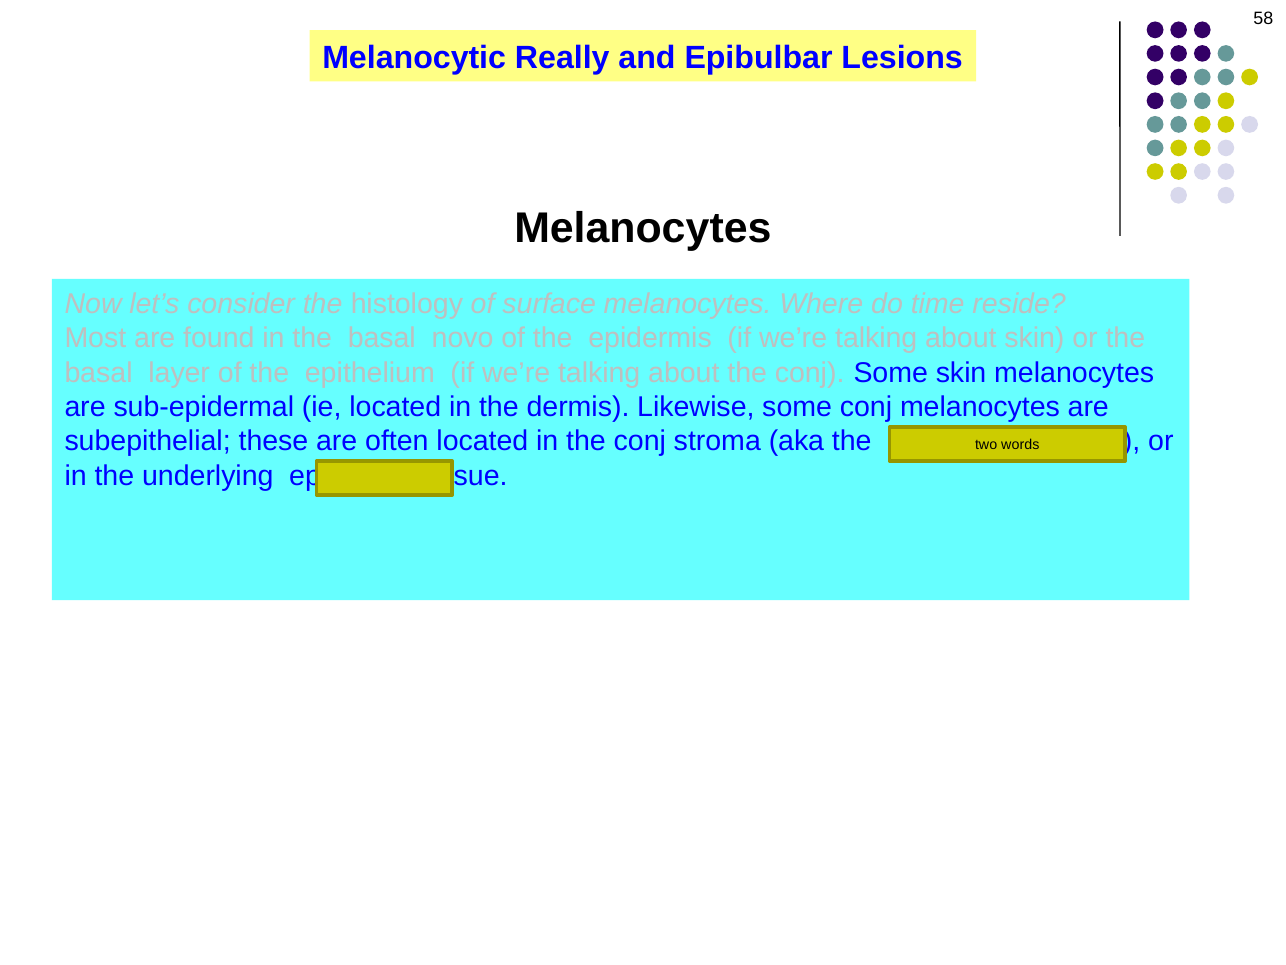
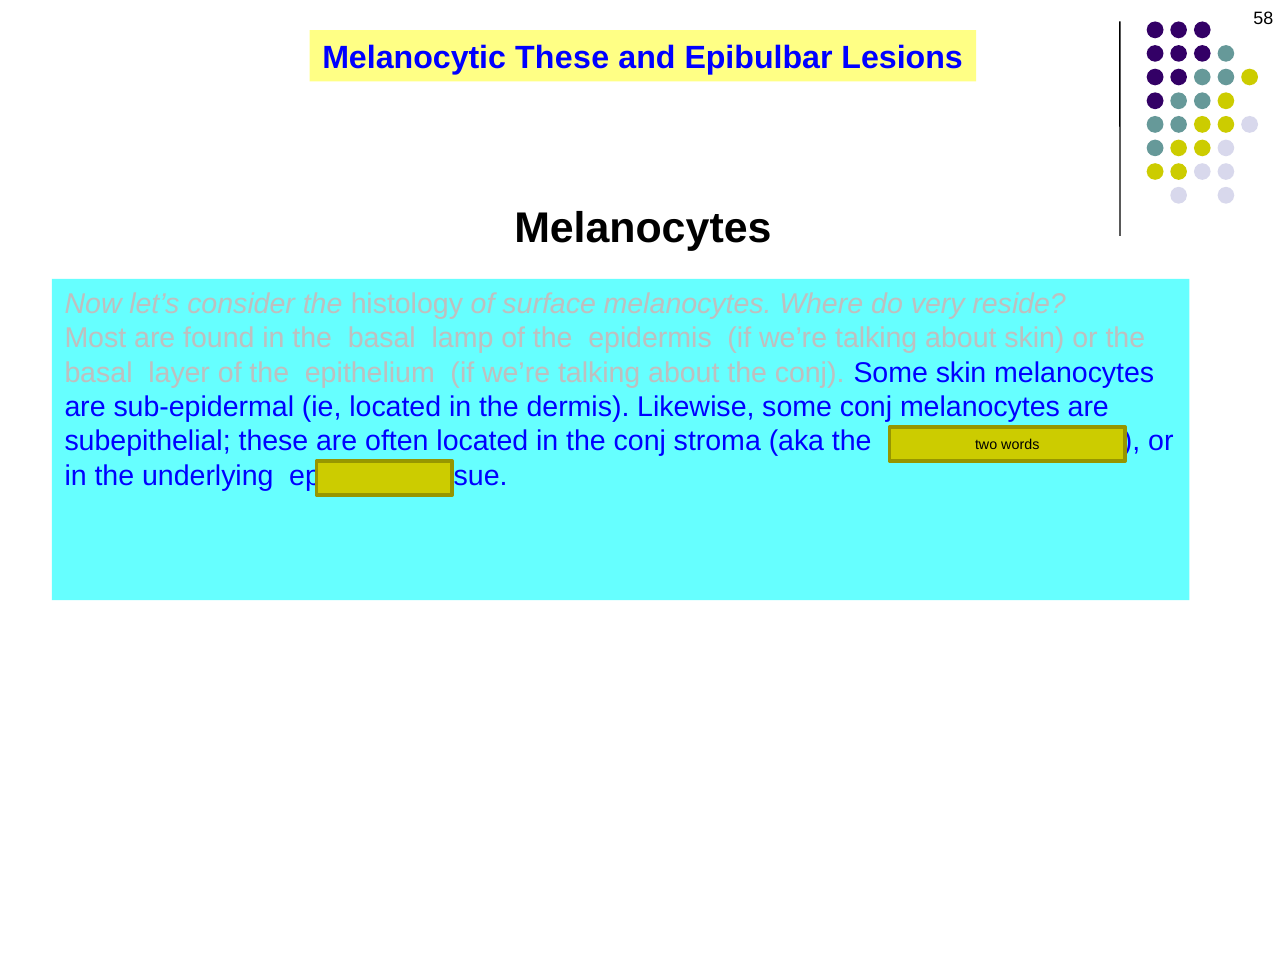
Melanocytic Really: Really -> These
time: time -> very
novo: novo -> lamp
